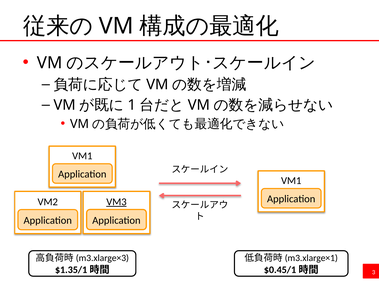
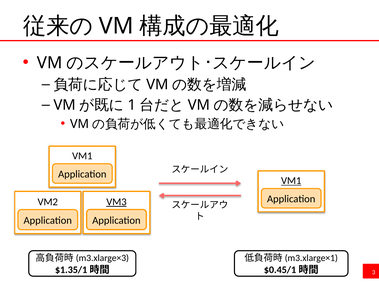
VM1 at (291, 181) underline: none -> present
